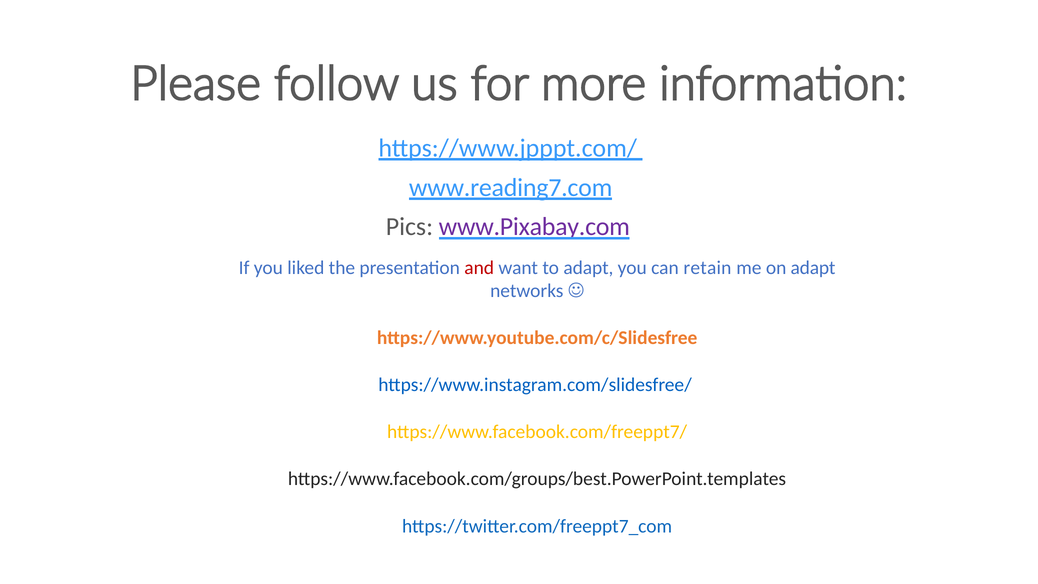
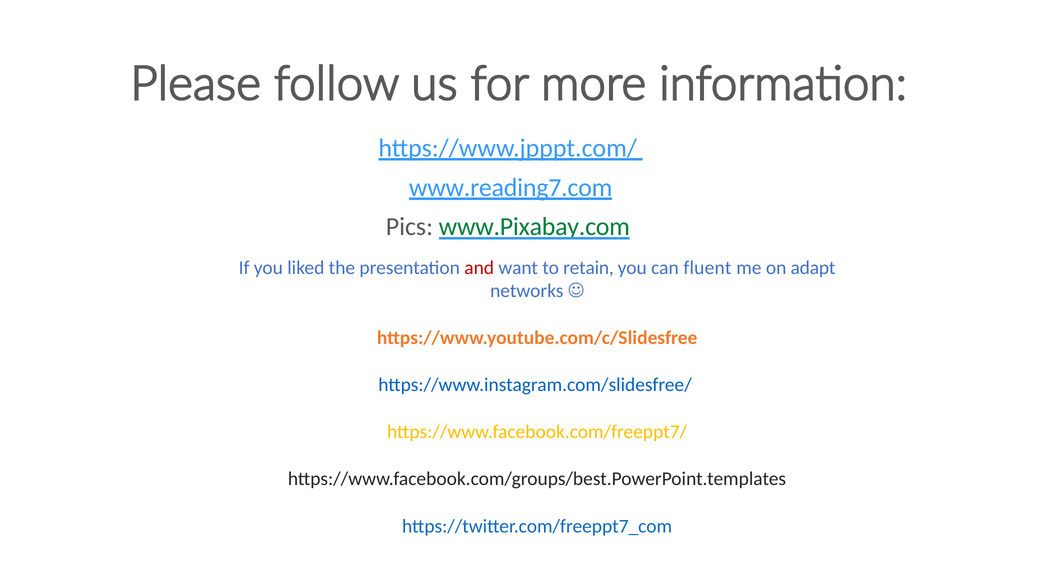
www.Pixabay.com colour: purple -> green
to adapt: adapt -> retain
retain: retain -> fluent
